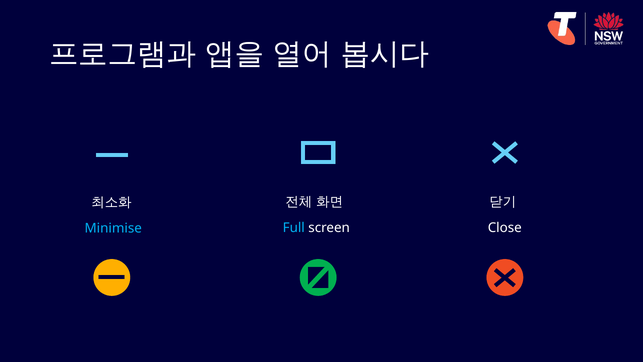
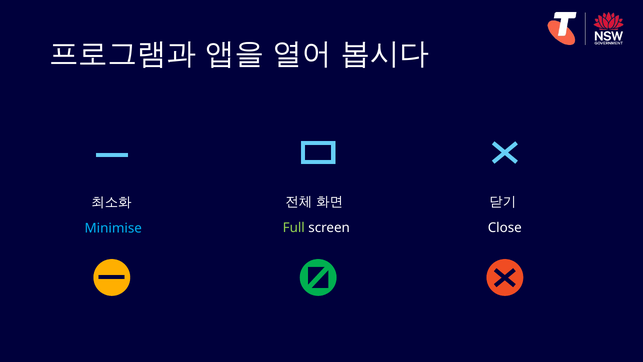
Full colour: light blue -> light green
